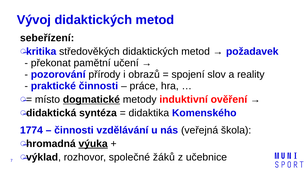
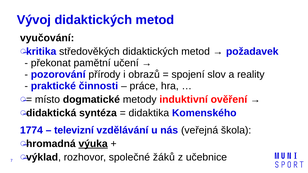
sebeřízení: sebeřízení -> vyučování
dogmatické underline: present -> none
činnosti at (74, 130): činnosti -> televizní
